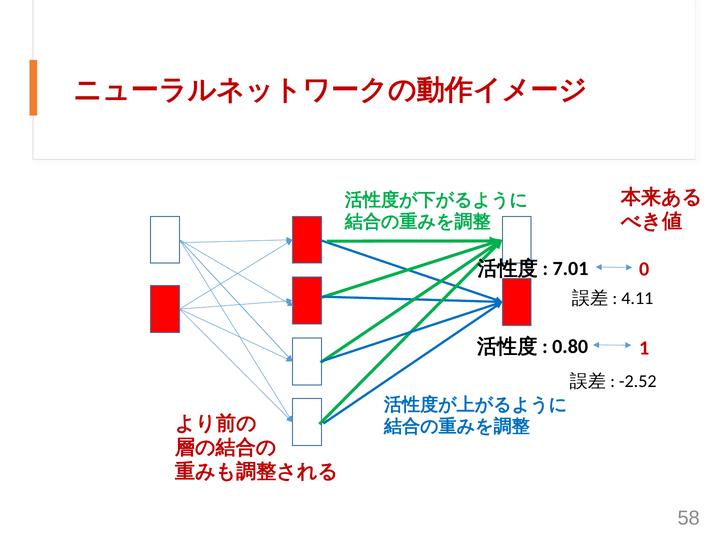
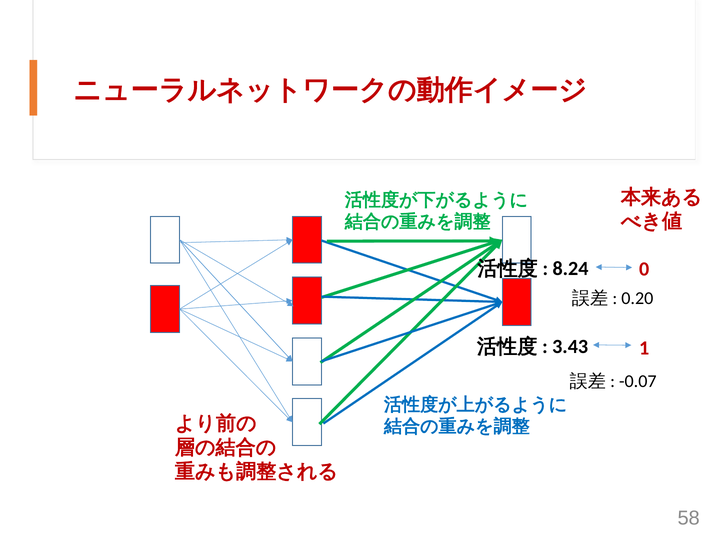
7.01: 7.01 -> 8.24
4.11: 4.11 -> 0.20
0.80: 0.80 -> 3.43
-2.52: -2.52 -> -0.07
